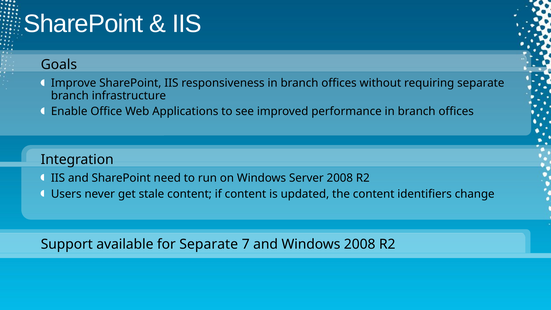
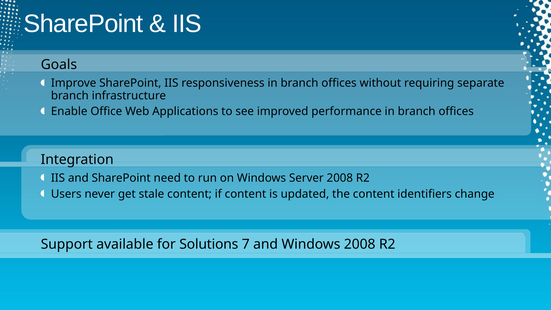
for Separate: Separate -> Solutions
